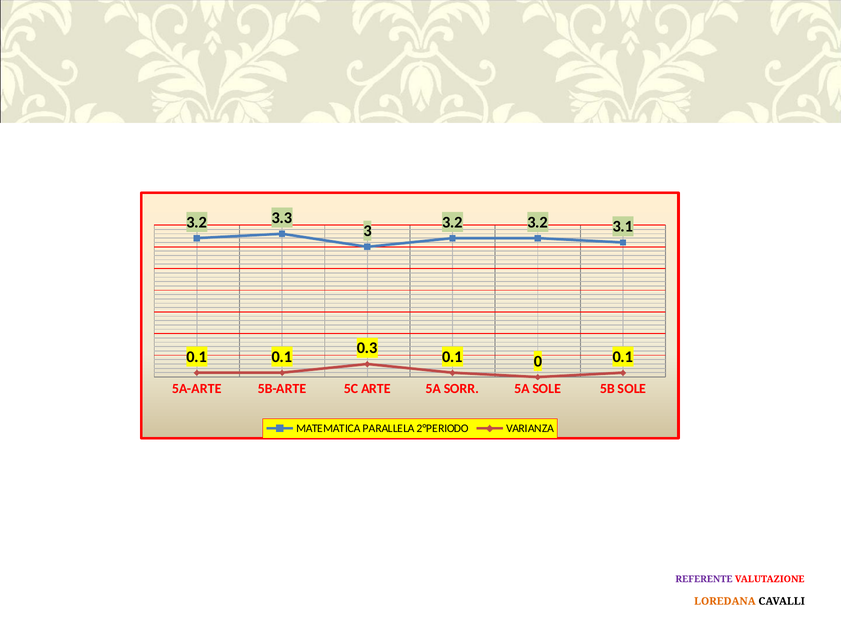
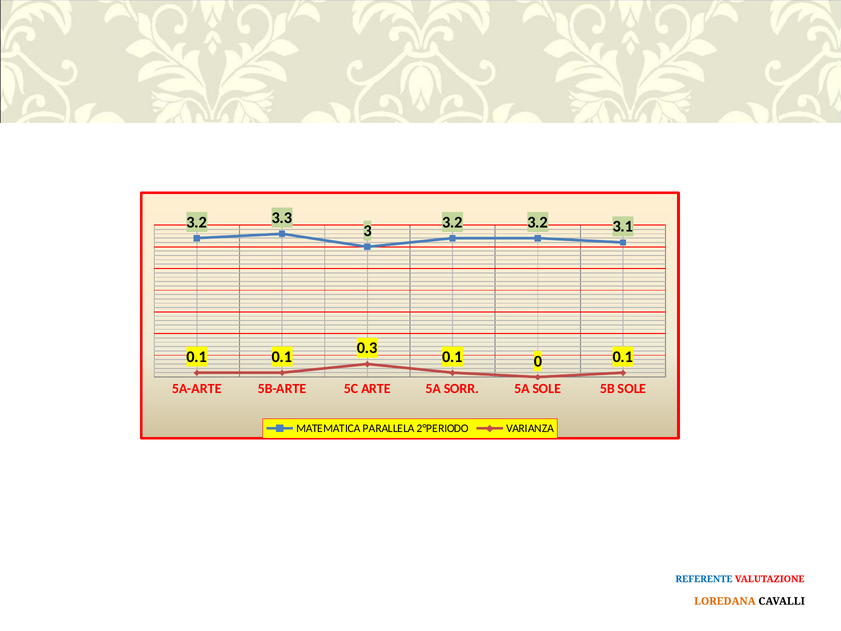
REFERENTE colour: purple -> blue
